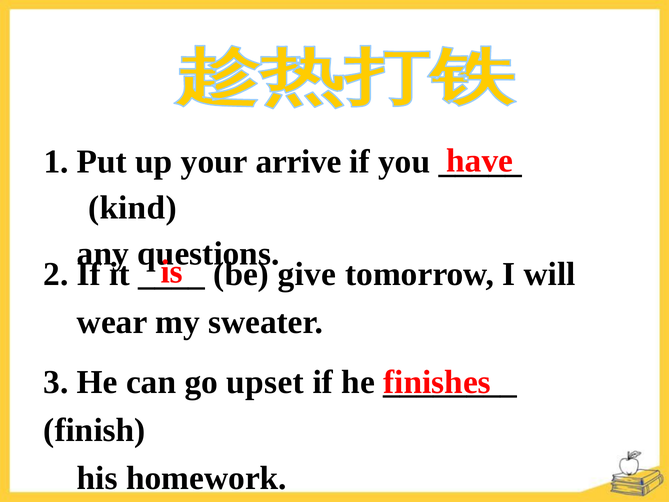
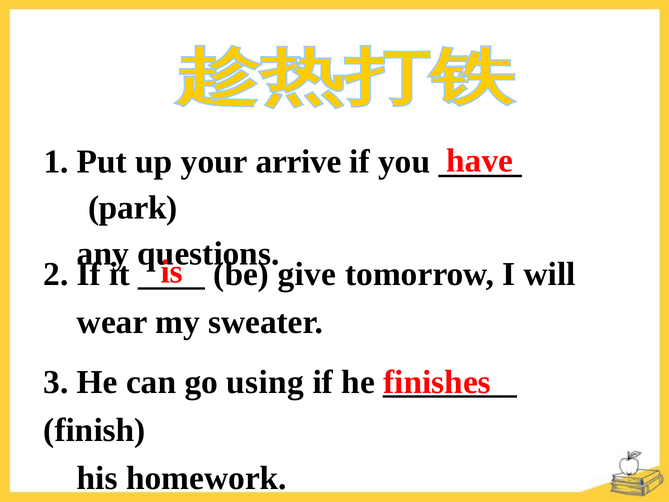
kind: kind -> park
upset: upset -> using
